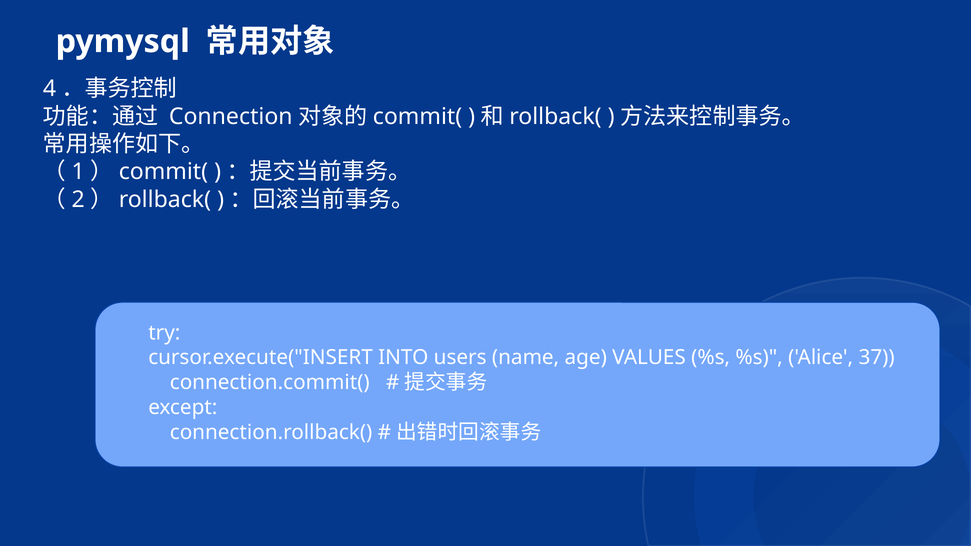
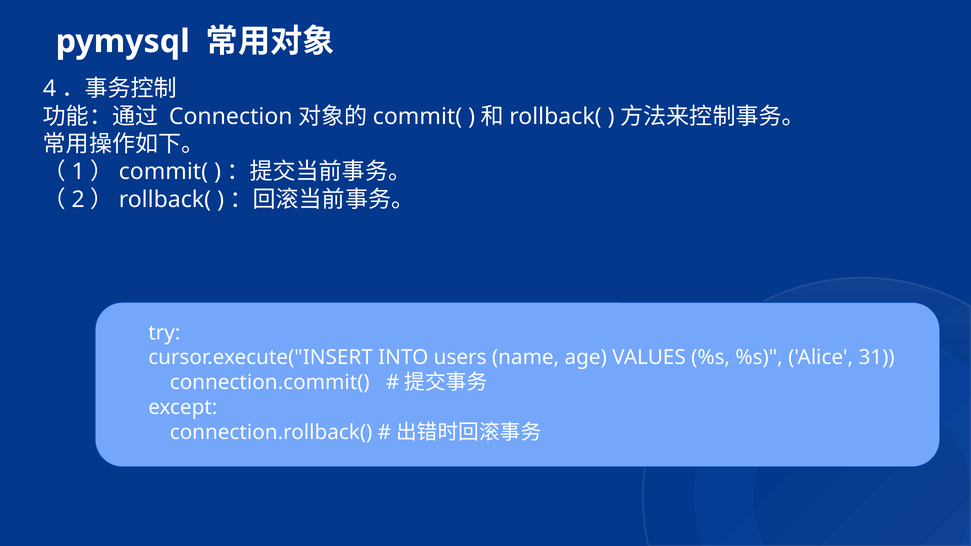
37: 37 -> 31
